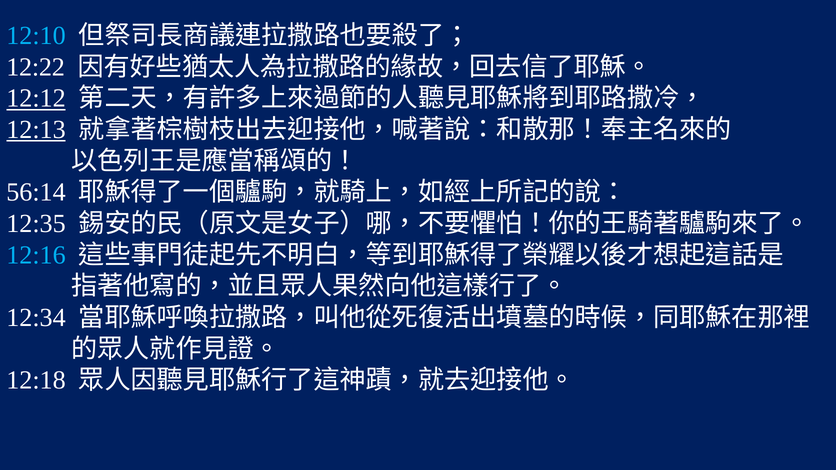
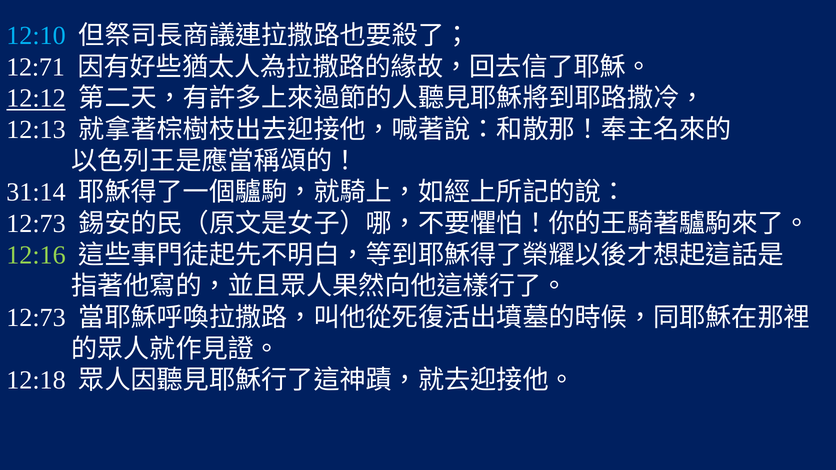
12:22: 12:22 -> 12:71
12:13 underline: present -> none
56:14: 56:14 -> 31:14
12:35 at (36, 224): 12:35 -> 12:73
12:16 colour: light blue -> light green
12:34 at (36, 318): 12:34 -> 12:73
